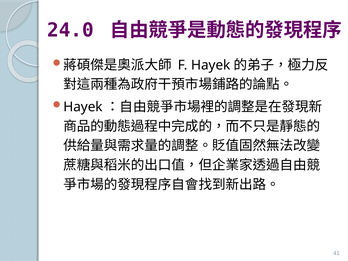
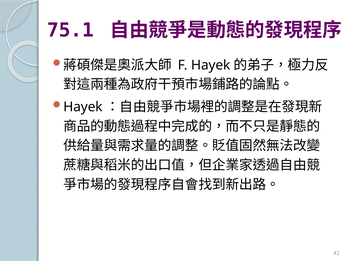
24.0: 24.0 -> 75.1
